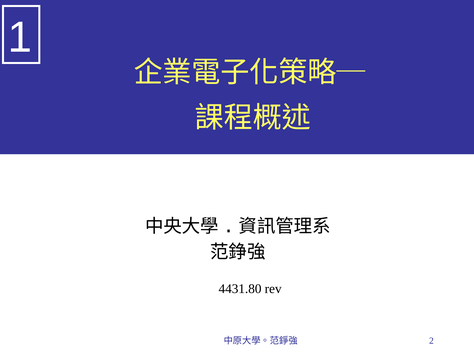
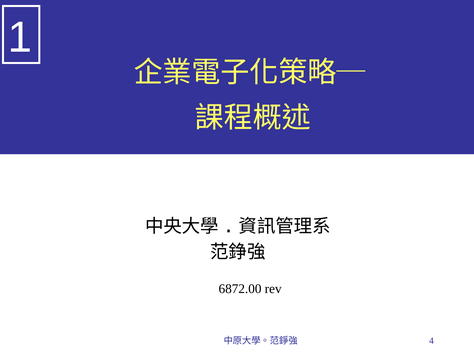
4431.80: 4431.80 -> 6872.00
2: 2 -> 4
